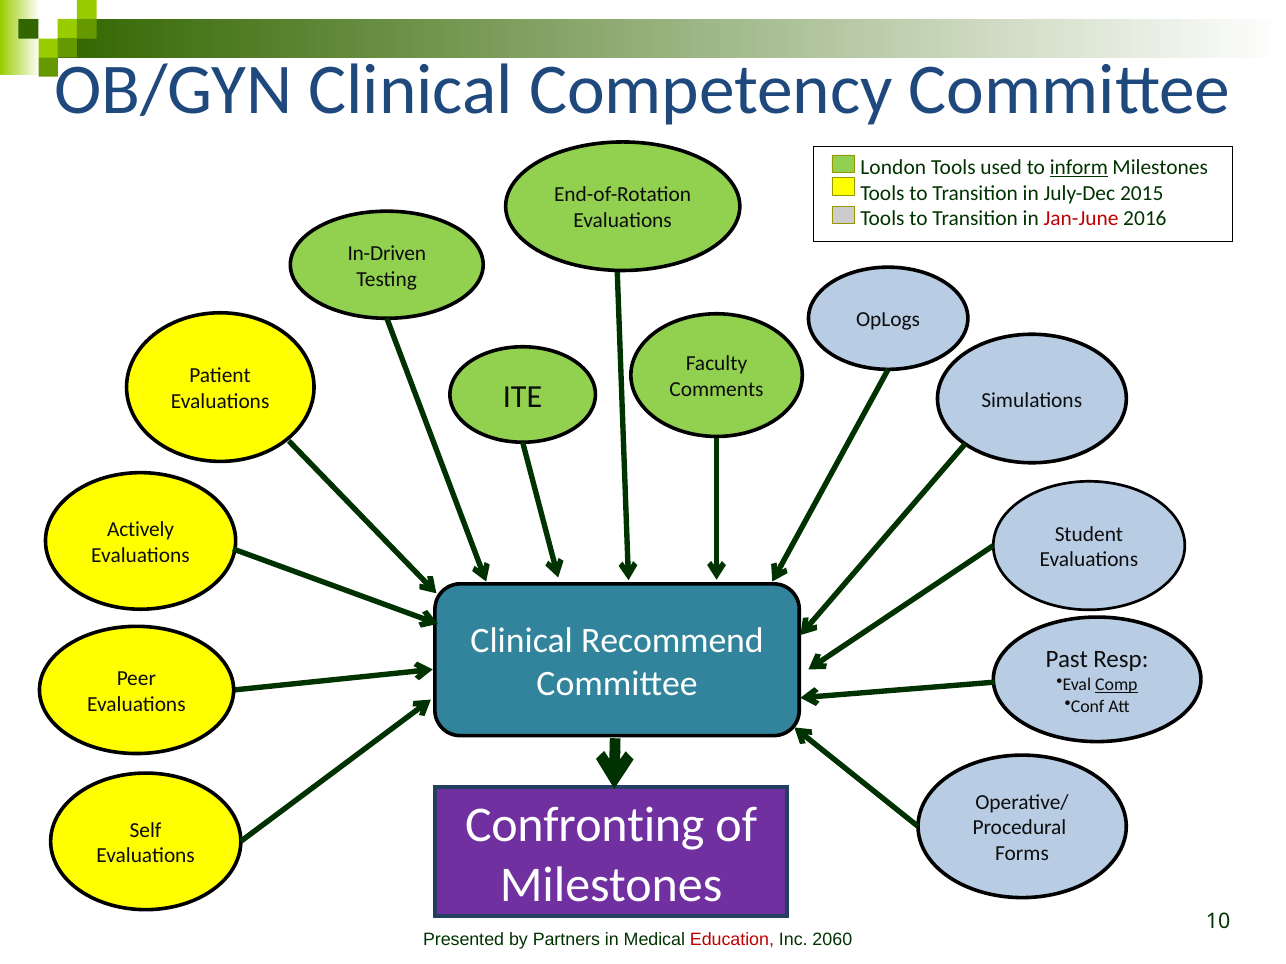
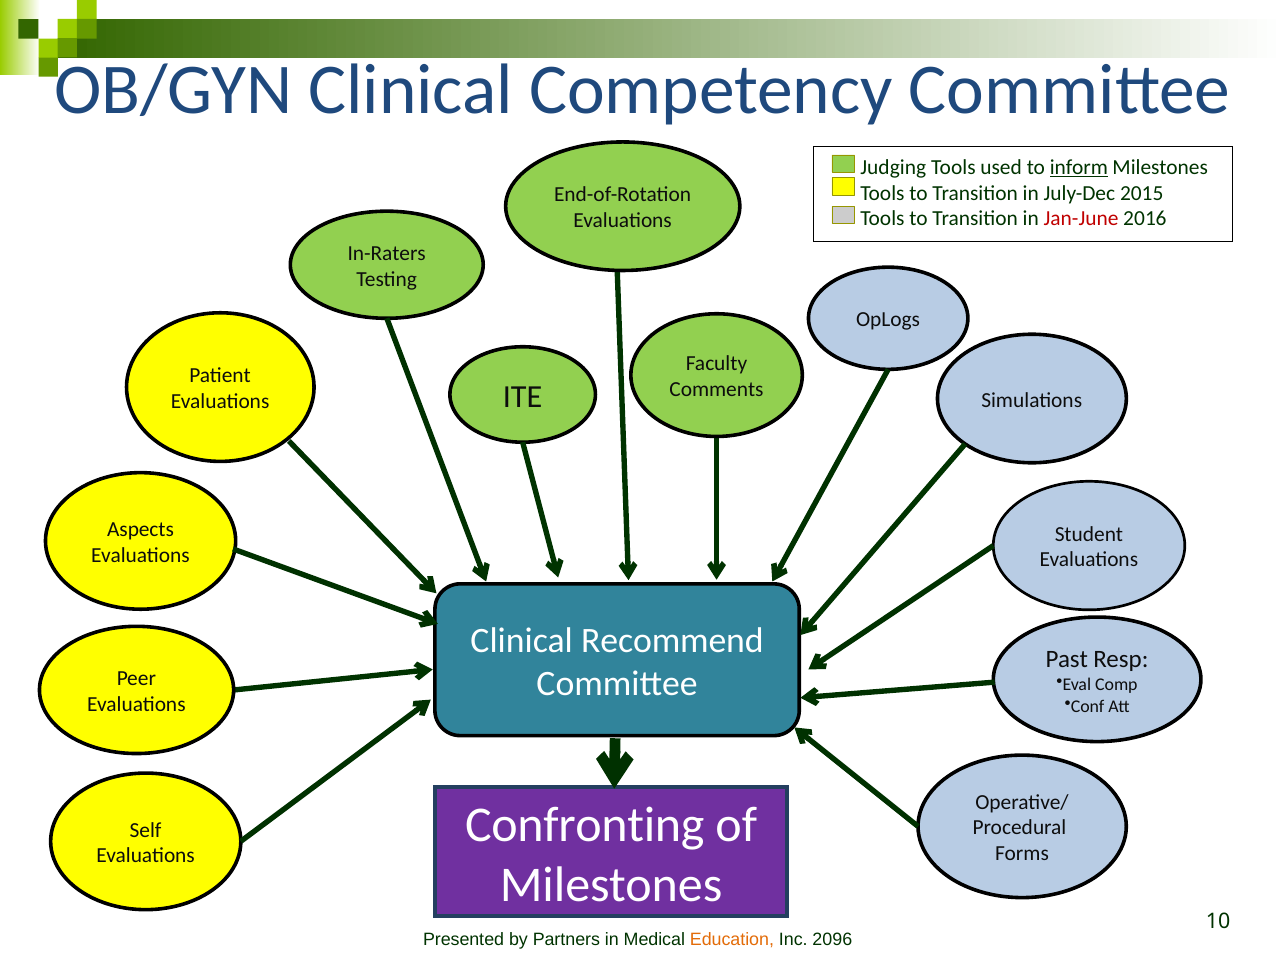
London: London -> Judging
In-Driven: In-Driven -> In-Raters
Actively: Actively -> Aspects
Comp underline: present -> none
Education colour: red -> orange
2060: 2060 -> 2096
